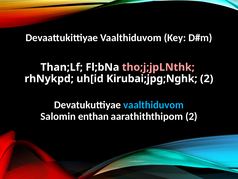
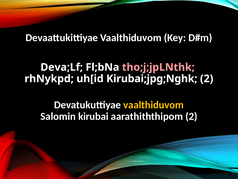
Than;Lf: Than;Lf -> Deva;Lf
vaalthiduvom at (154, 105) colour: light blue -> yellow
enthan: enthan -> kirubai
